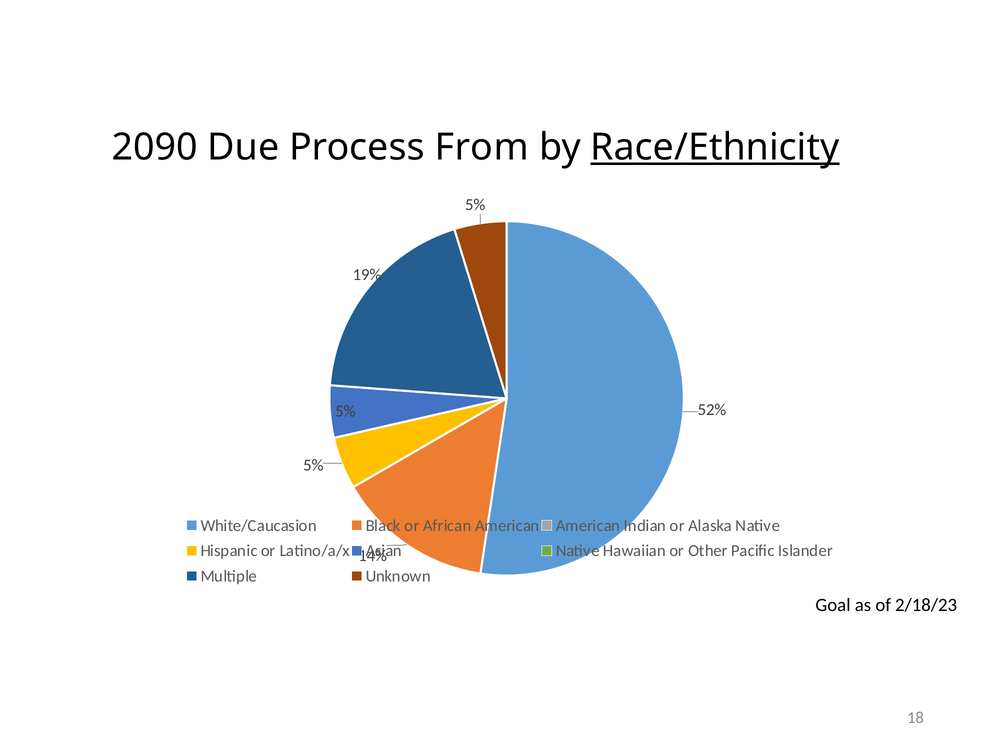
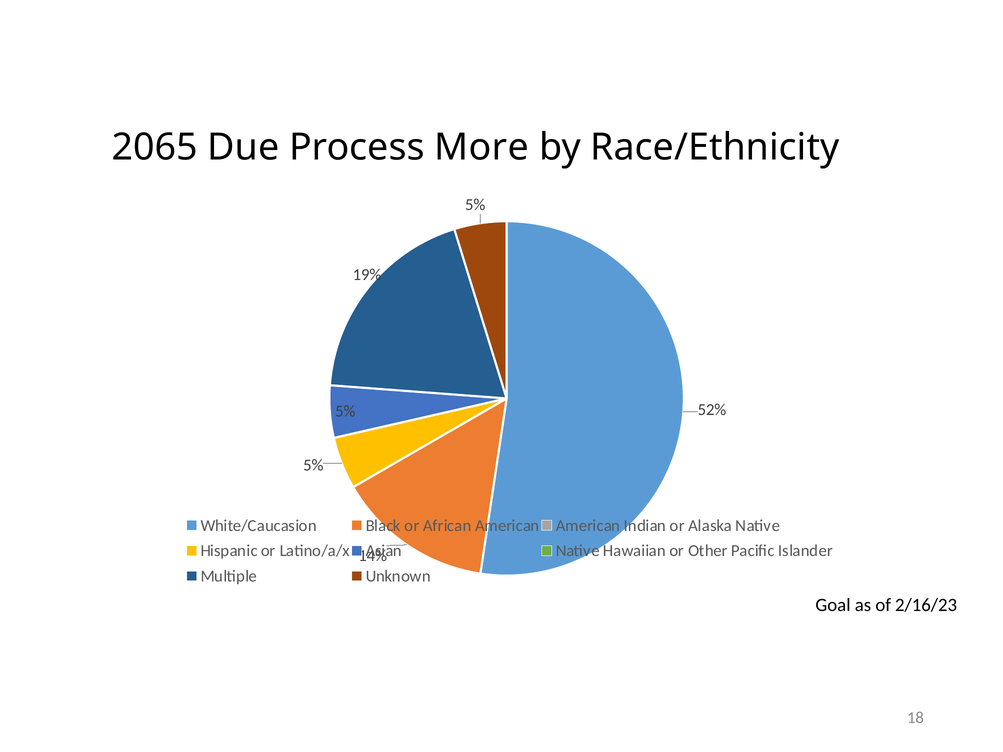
2090: 2090 -> 2065
From: From -> More
Race/Ethnicity underline: present -> none
2/18/23: 2/18/23 -> 2/16/23
